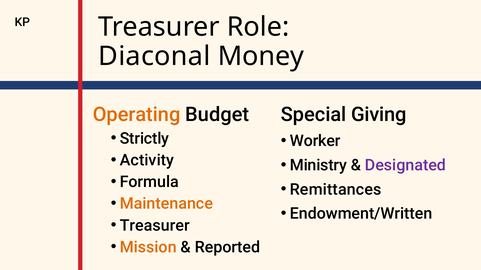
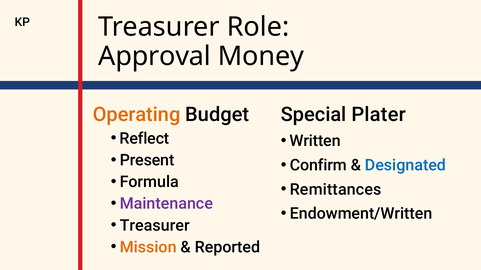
Diaconal: Diaconal -> Approval
Giving: Giving -> Plater
Strictly: Strictly -> Reflect
Worker: Worker -> Written
Activity: Activity -> Present
Ministry: Ministry -> Confirm
Designated colour: purple -> blue
Maintenance colour: orange -> purple
